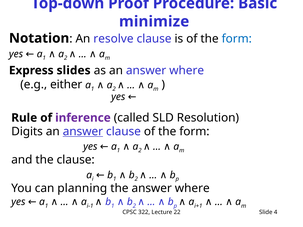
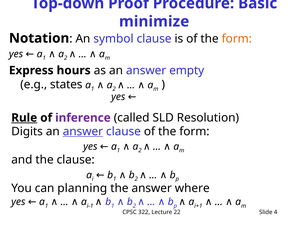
resolve: resolve -> symbol
form at (237, 39) colour: blue -> orange
slides: slides -> hours
an answer where: where -> empty
either: either -> states
Rule underline: none -> present
